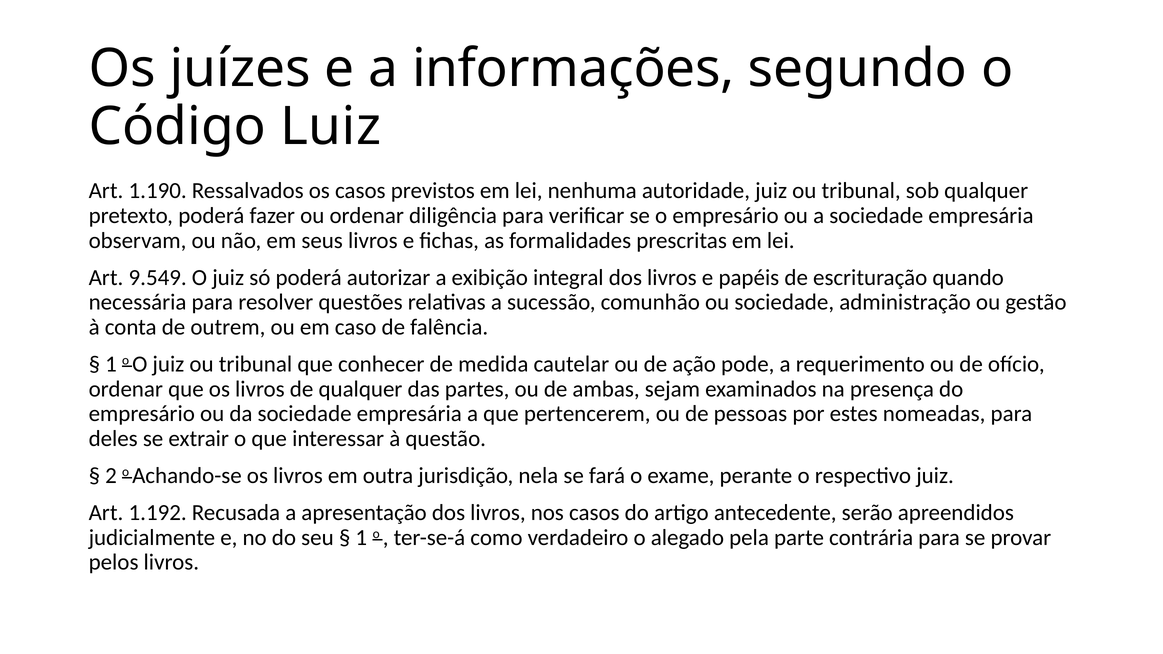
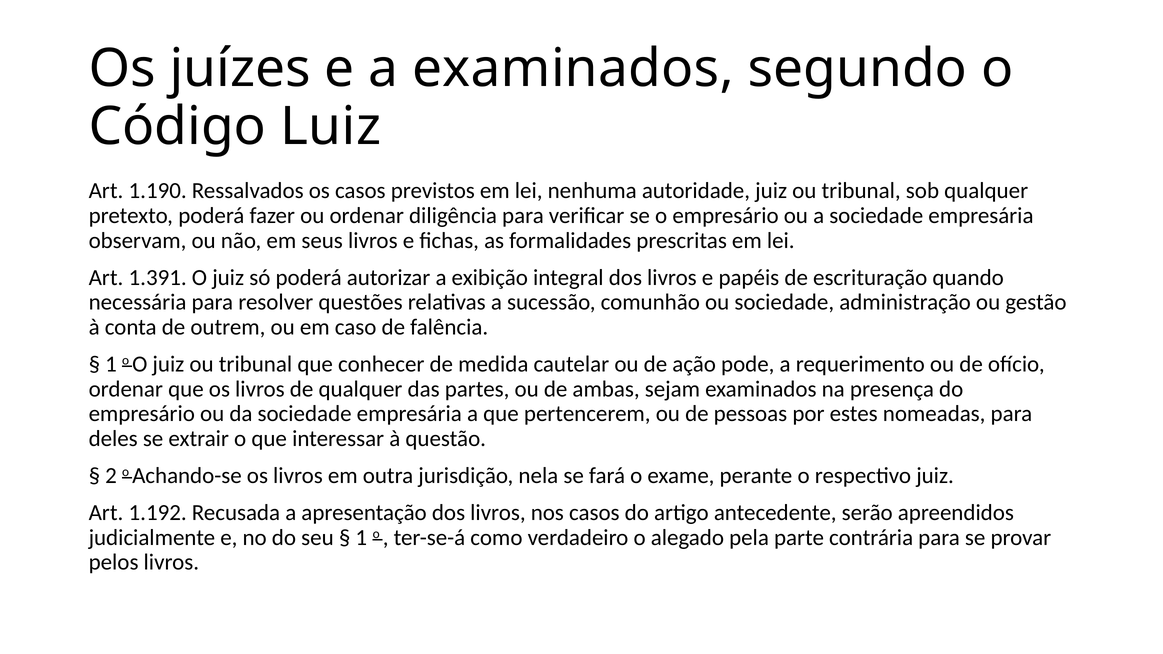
a informações: informações -> examinados
9.549: 9.549 -> 1.391
